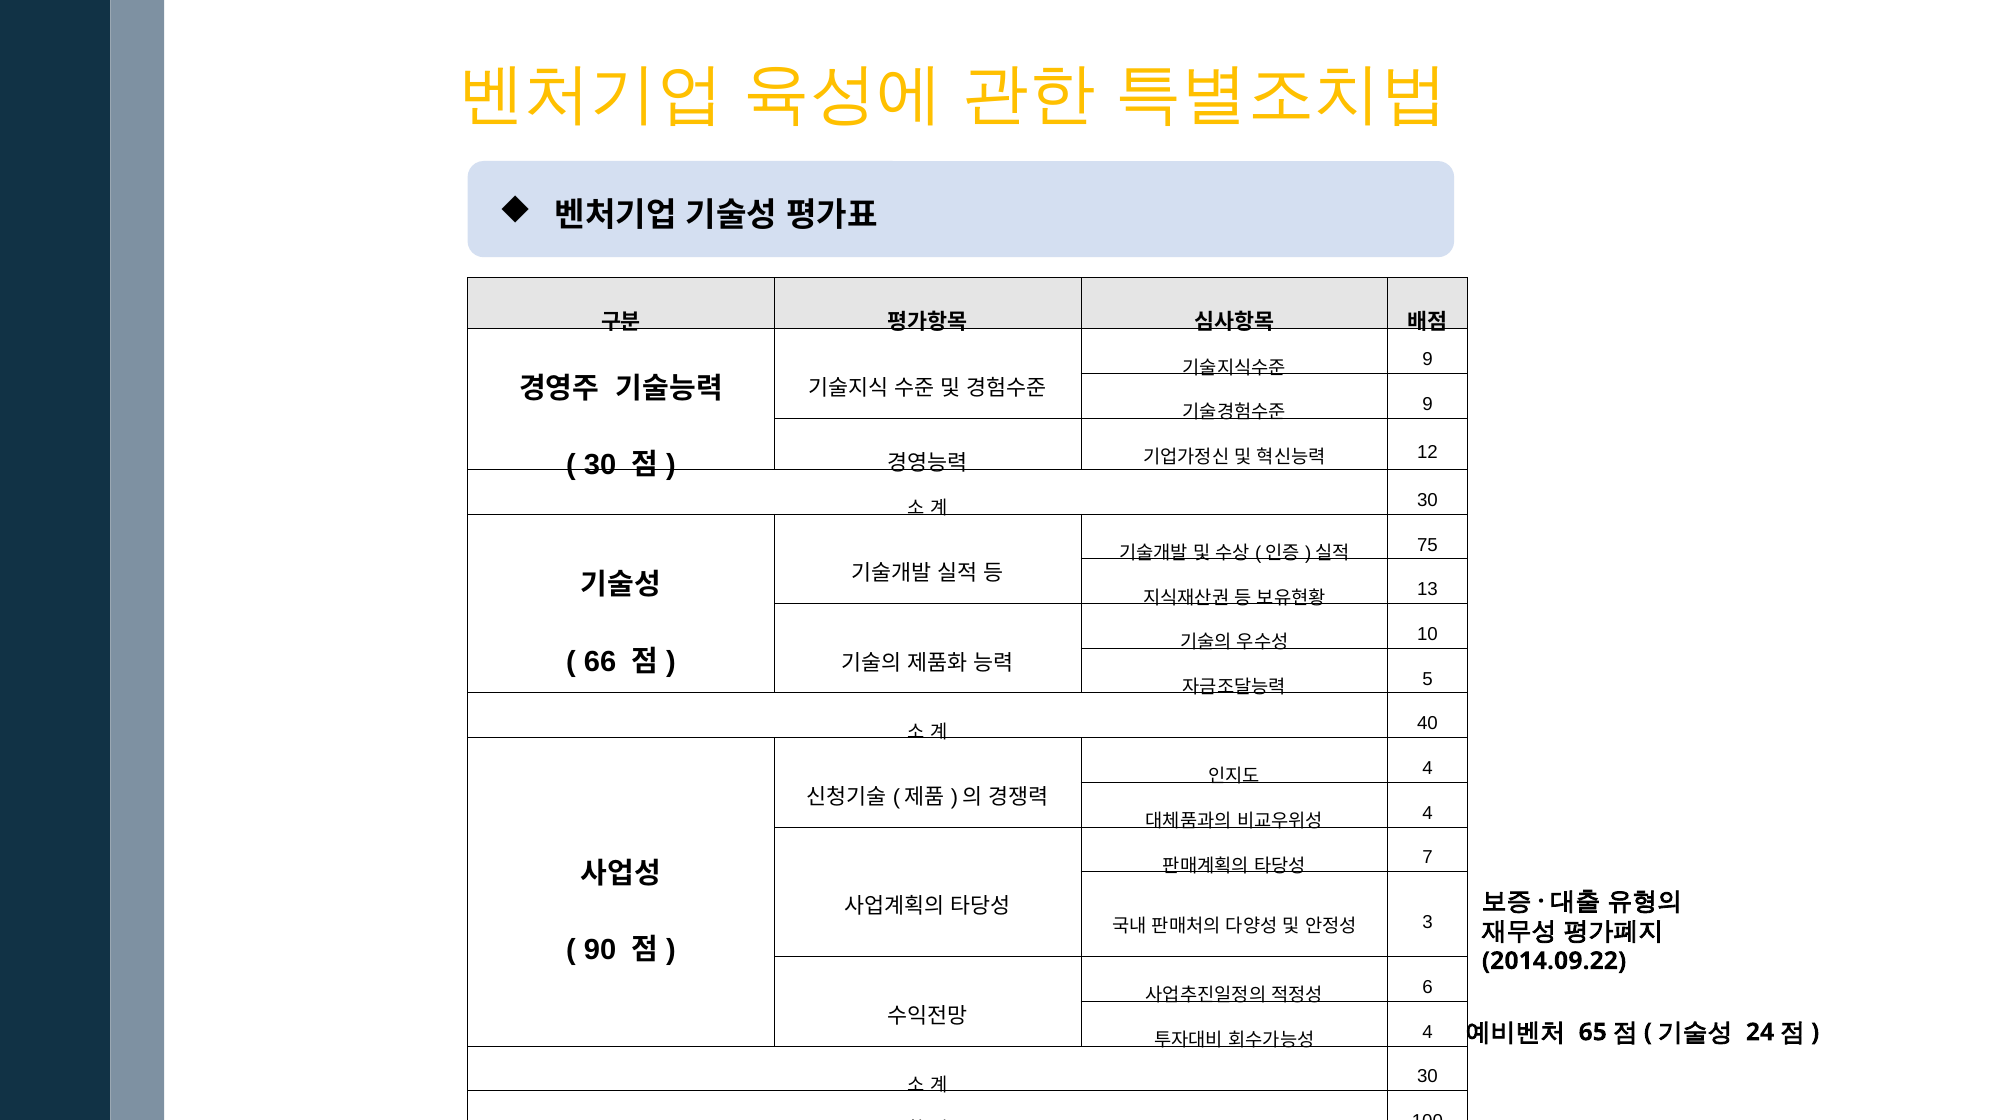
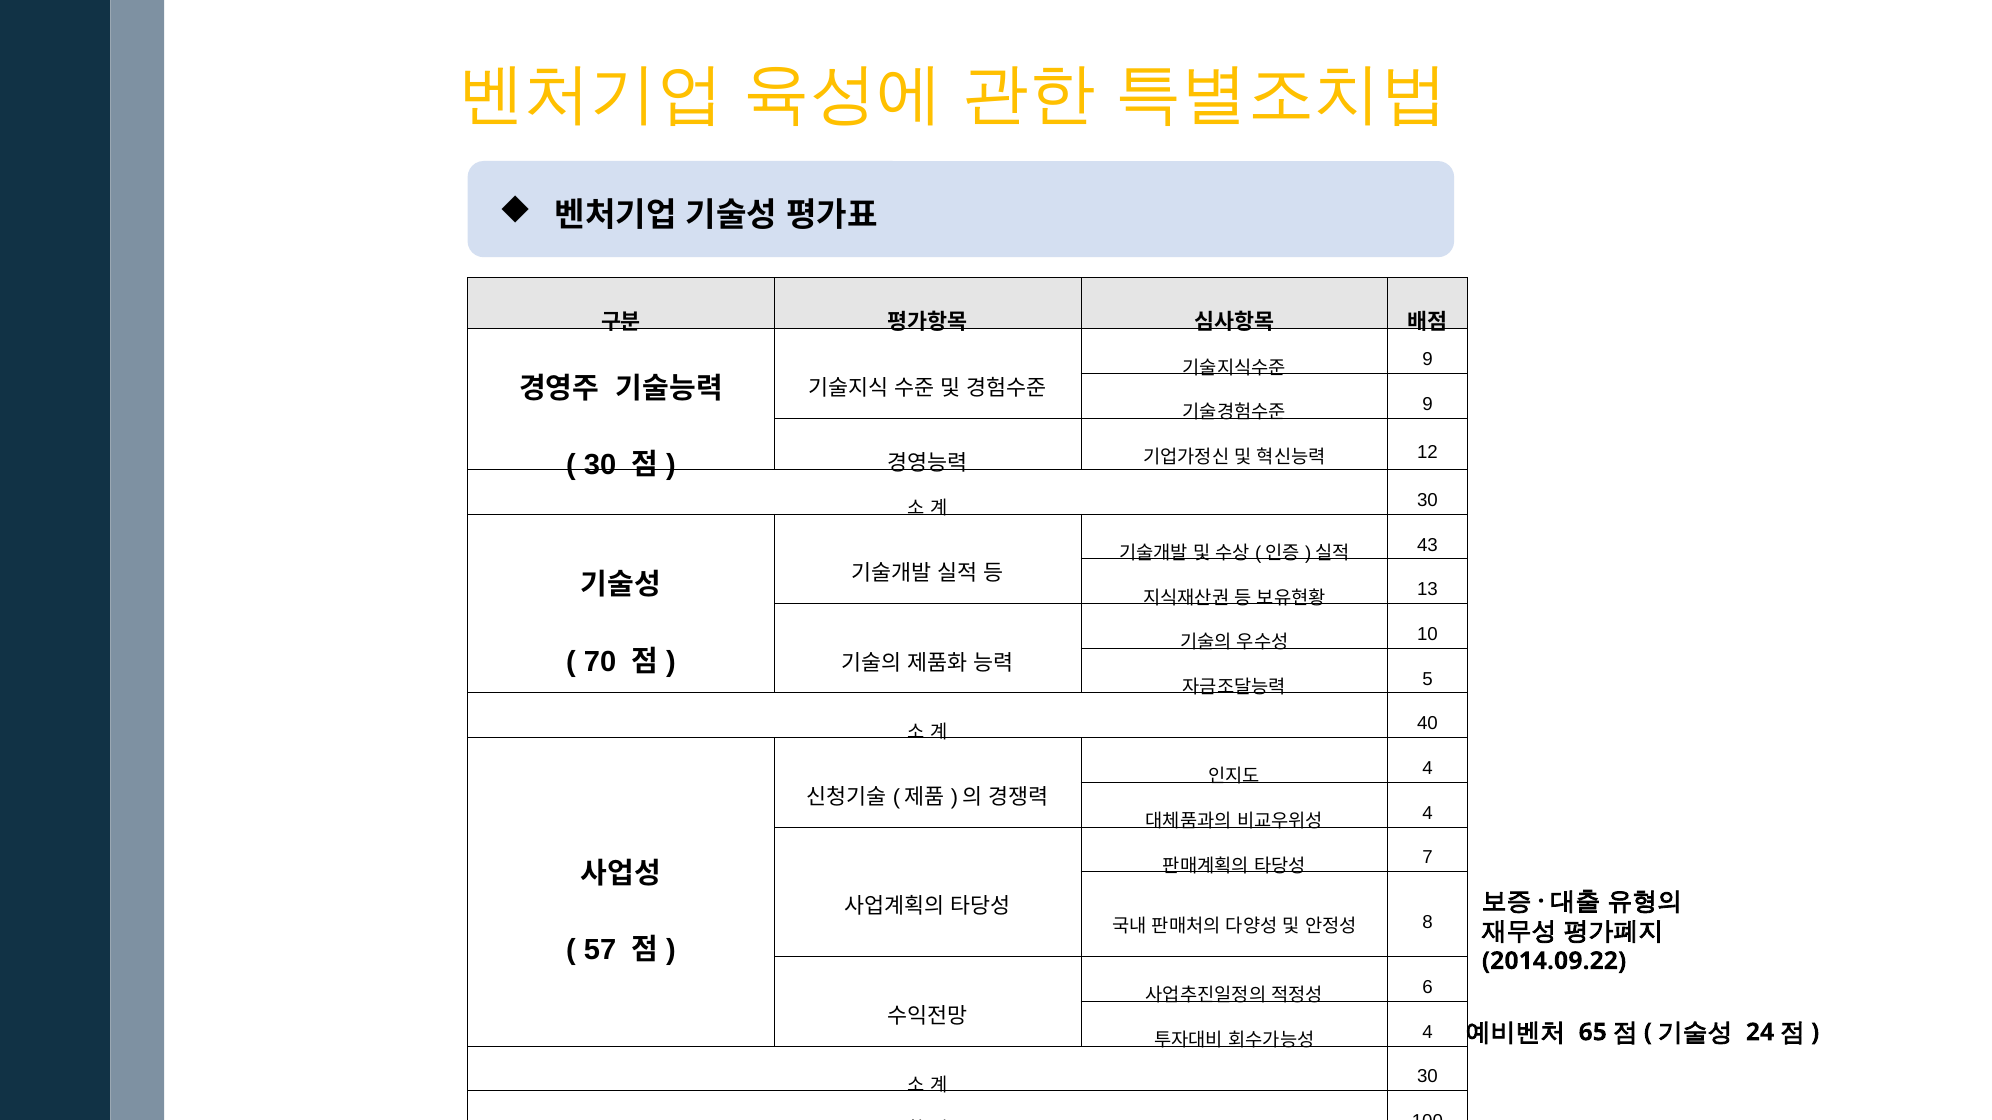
75: 75 -> 43
66: 66 -> 70
3: 3 -> 8
90: 90 -> 57
